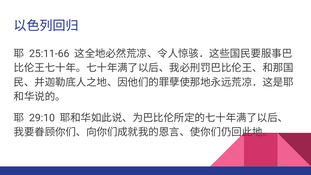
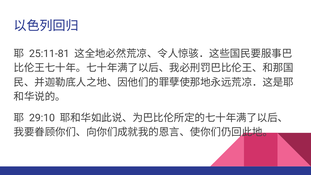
25:11-66: 25:11-66 -> 25:11-81
